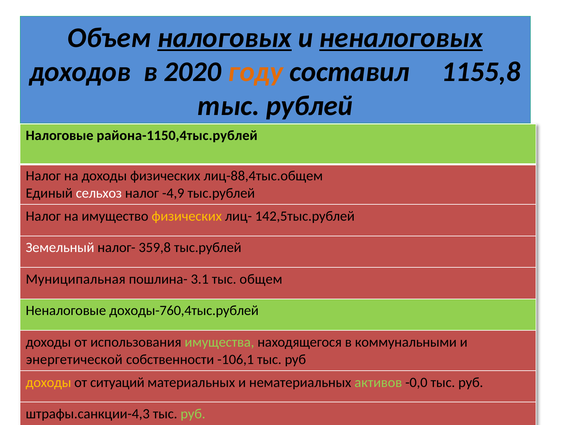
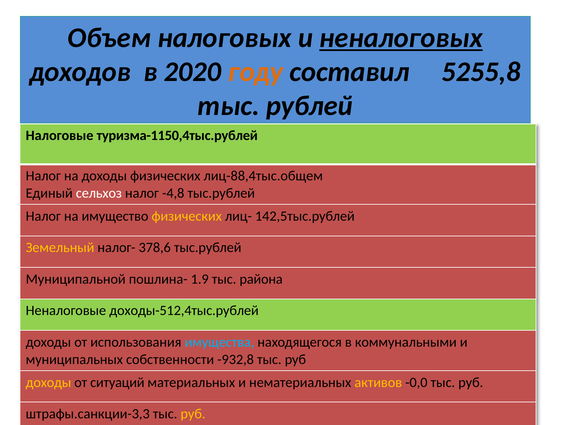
налоговых underline: present -> none
1155,8: 1155,8 -> 5255,8
района-1150,4тыс.рублей: района-1150,4тыс.рублей -> туризма-1150,4тыс.рублей
-4,9: -4,9 -> -4,8
Земельный colour: white -> yellow
359,8: 359,8 -> 378,6
Муниципальная: Муниципальная -> Муниципальной
3.1: 3.1 -> 1.9
общем: общем -> района
доходы-760,4тыс.рублей: доходы-760,4тыс.рублей -> доходы-512,4тыс.рублей
имущества colour: light green -> light blue
энергетической: энергетической -> муниципальных
-106,1: -106,1 -> -932,8
активов colour: light green -> yellow
штрафы.санкции-4,3: штрафы.санкции-4,3 -> штрафы.санкции-3,3
руб at (193, 414) colour: light green -> yellow
